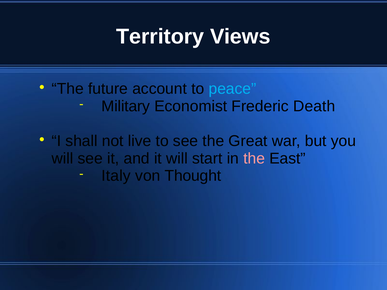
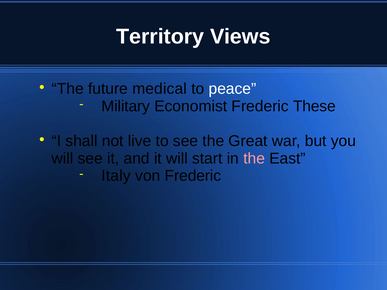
account: account -> medical
peace colour: light blue -> white
Death: Death -> These
von Thought: Thought -> Frederic
